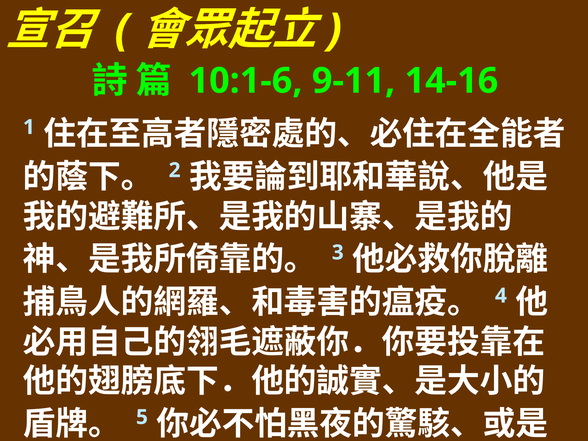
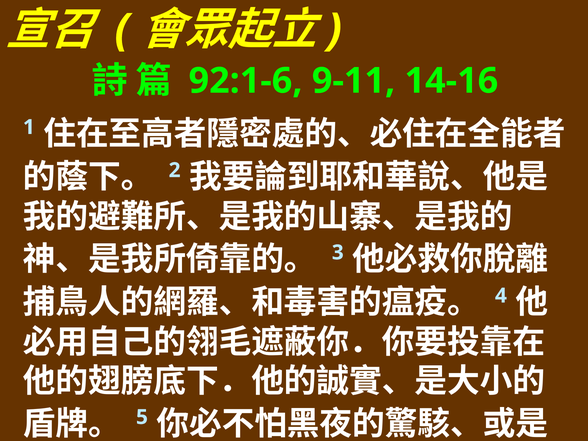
10:1-6: 10:1-6 -> 92:1-6
